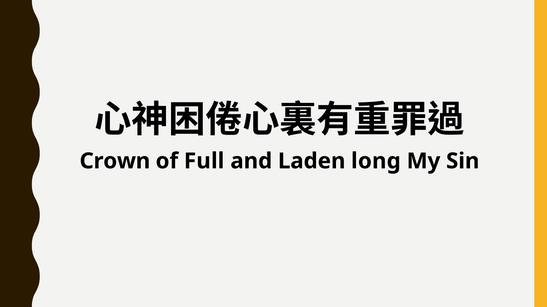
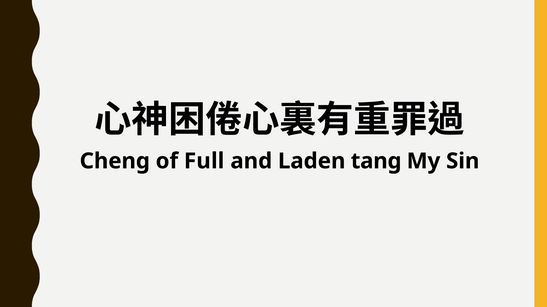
Crown: Crown -> Cheng
long: long -> tang
